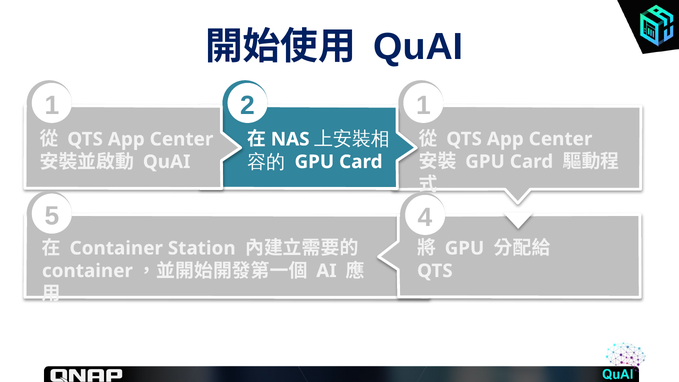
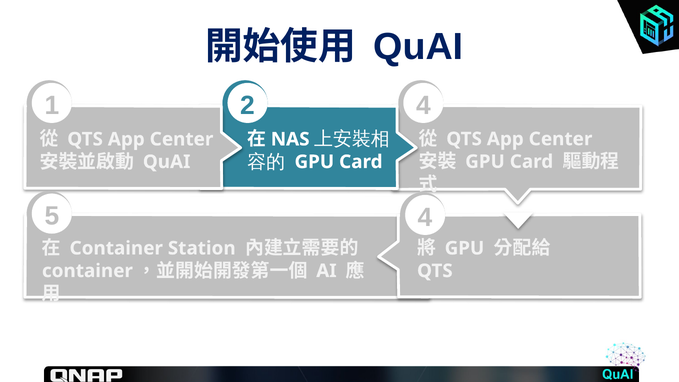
1 1: 1 -> 4
